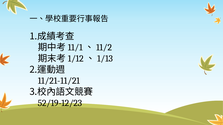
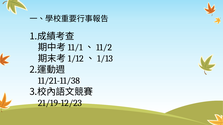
11/21-11/21: 11/21-11/21 -> 11/21-11/38
52/19-12/23: 52/19-12/23 -> 21/19-12/23
